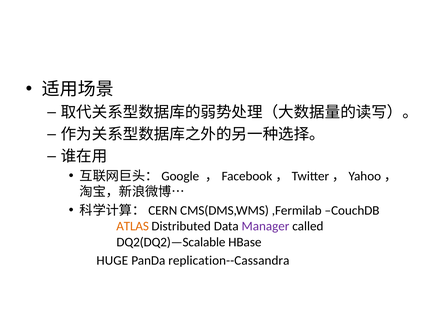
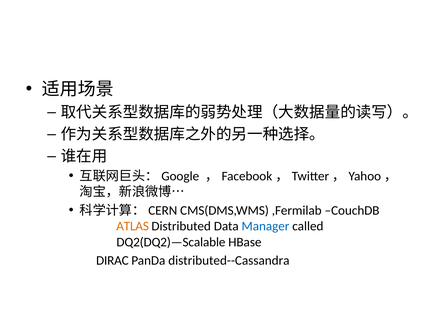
Manager colour: purple -> blue
HUGE: HUGE -> DIRAC
replication--Cassandra: replication--Cassandra -> distributed--Cassandra
